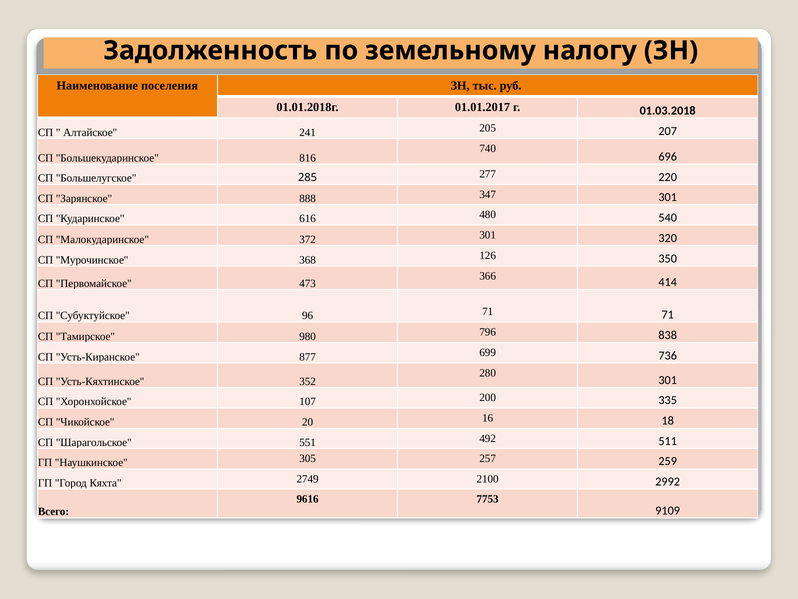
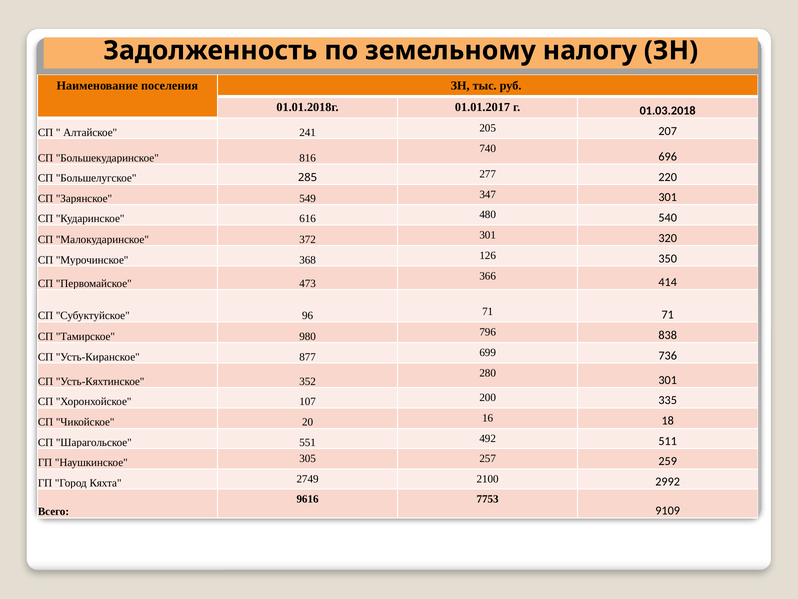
888: 888 -> 549
